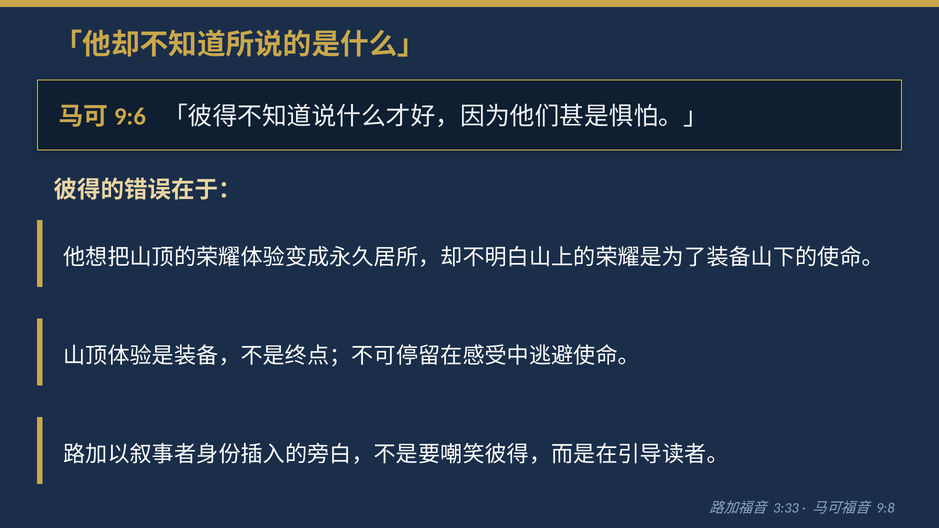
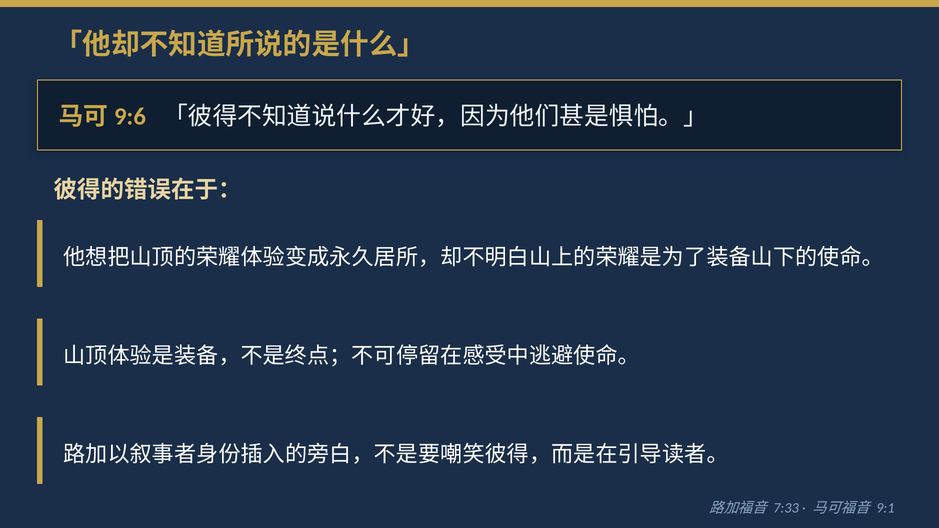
3:33: 3:33 -> 7:33
9:8: 9:8 -> 9:1
